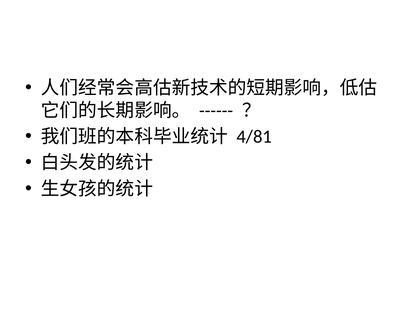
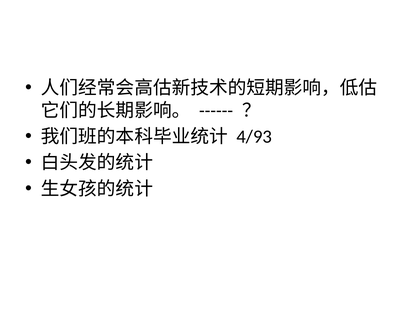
4/81: 4/81 -> 4/93
